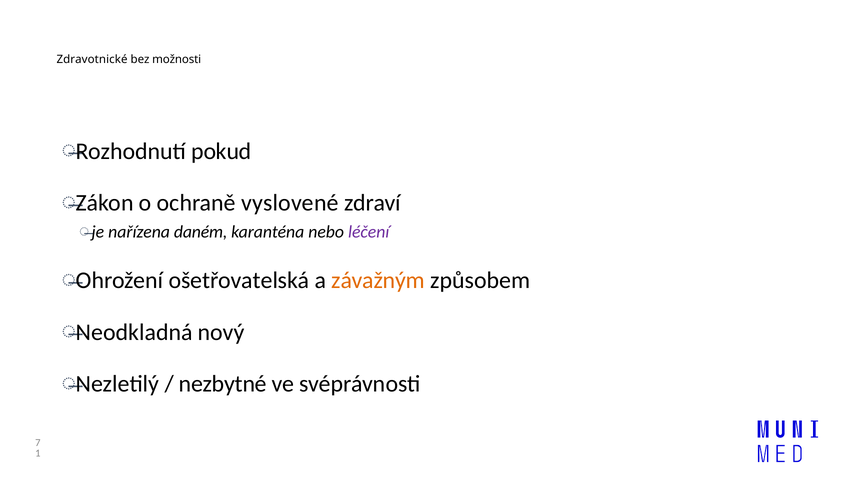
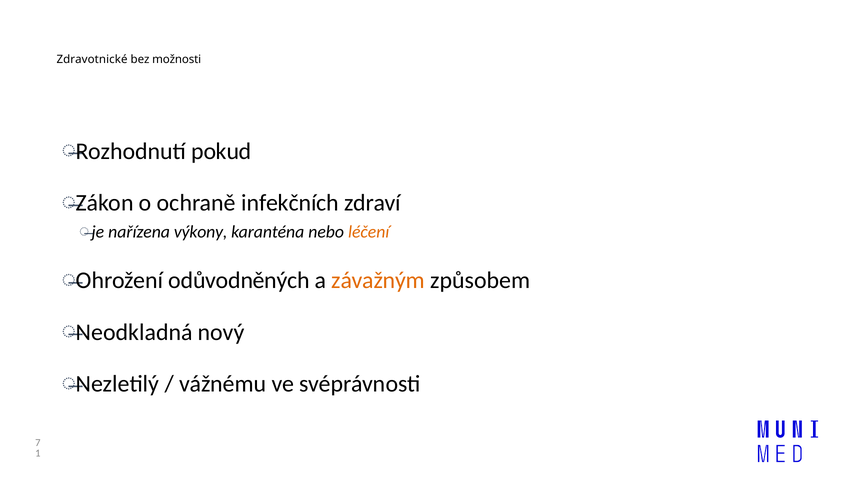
vyslovené: vyslovené -> infekčních
daném: daném -> výkony
léčení colour: purple -> orange
ošetřovatelská: ošetřovatelská -> odůvodněných
nezbytné: nezbytné -> vážnému
